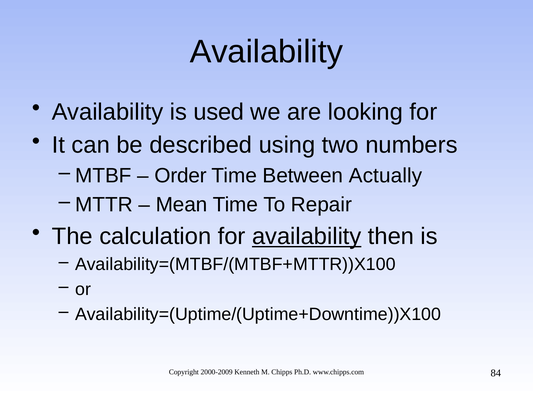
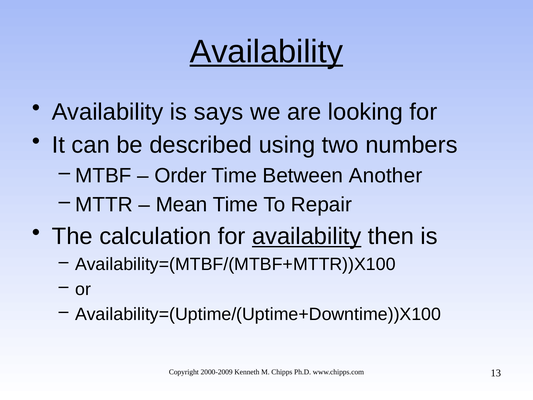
Availability at (266, 52) underline: none -> present
used: used -> says
Actually: Actually -> Another
84: 84 -> 13
